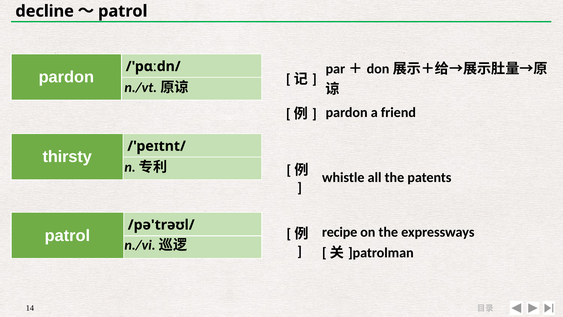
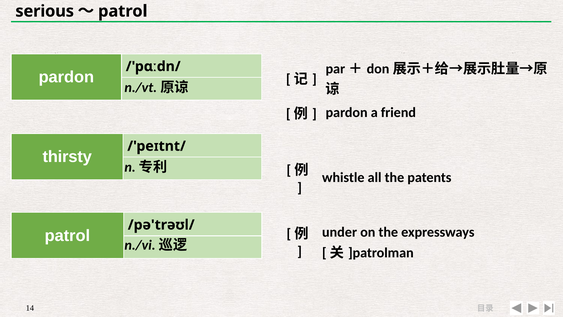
decline: decline -> serious
recipe: recipe -> under
